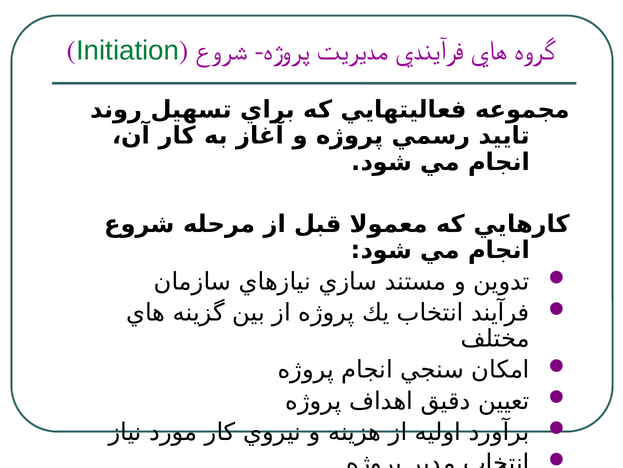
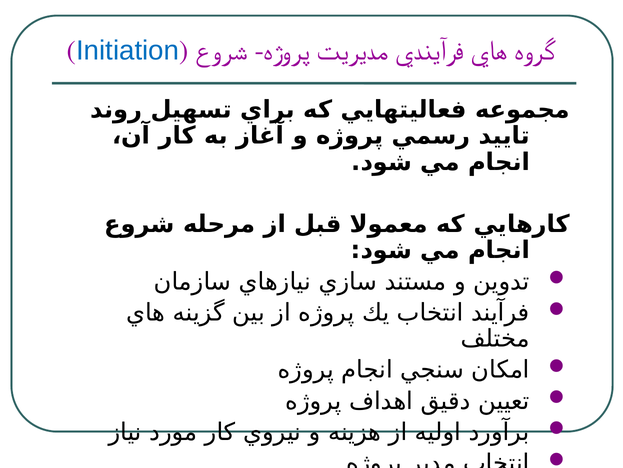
Initiation colour: green -> blue
